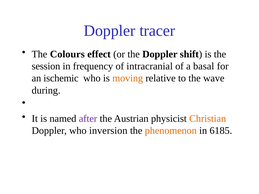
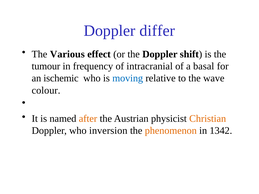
tracer: tracer -> differ
Colours: Colours -> Various
session: session -> tumour
moving colour: orange -> blue
during: during -> colour
after colour: purple -> orange
6185: 6185 -> 1342
